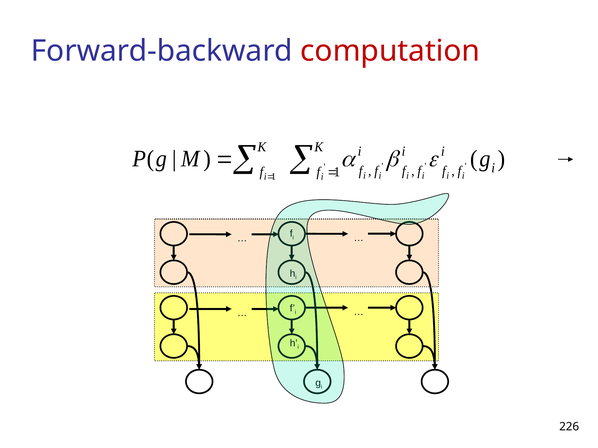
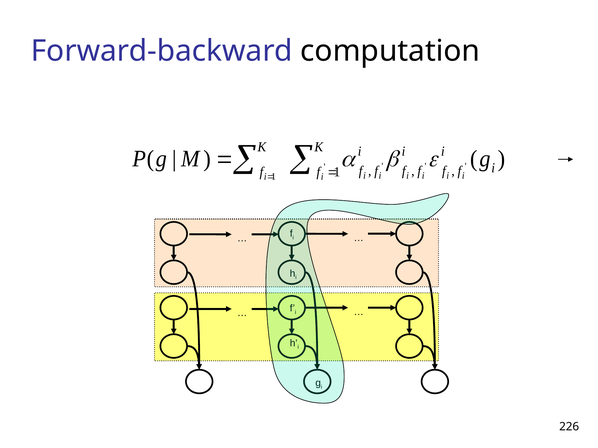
computation colour: red -> black
